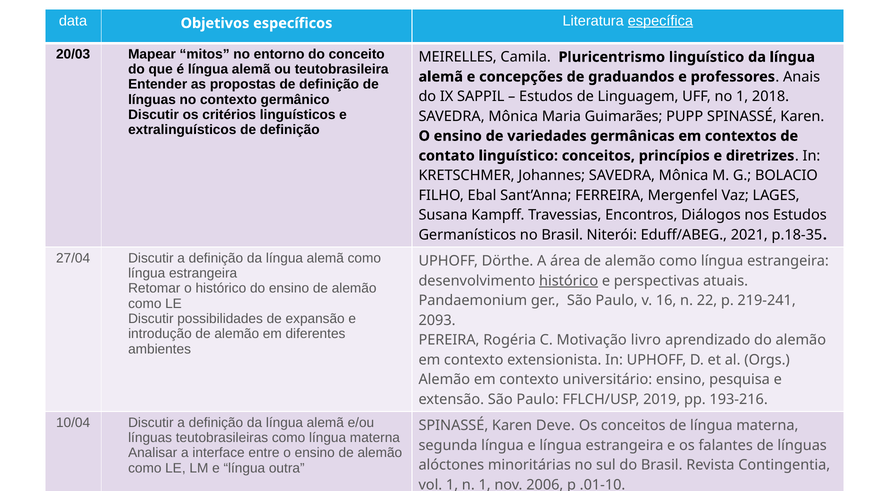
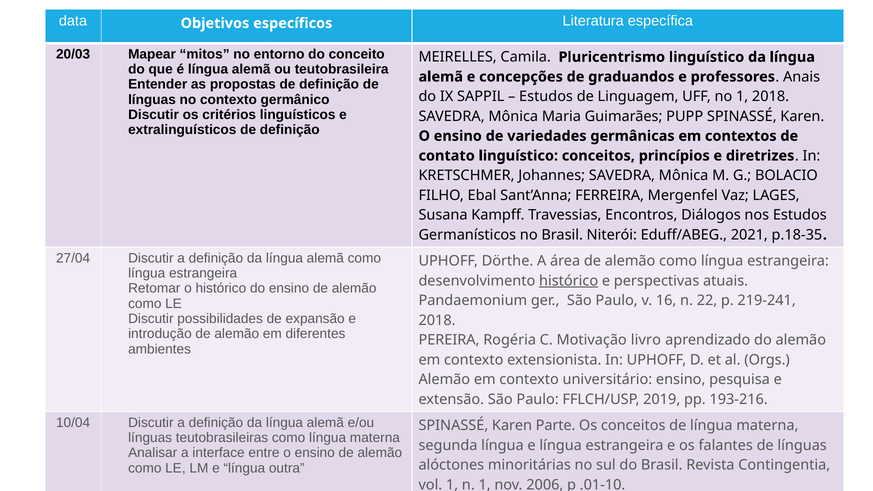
específica underline: present -> none
2093 at (437, 320): 2093 -> 2018
Deve: Deve -> Parte
